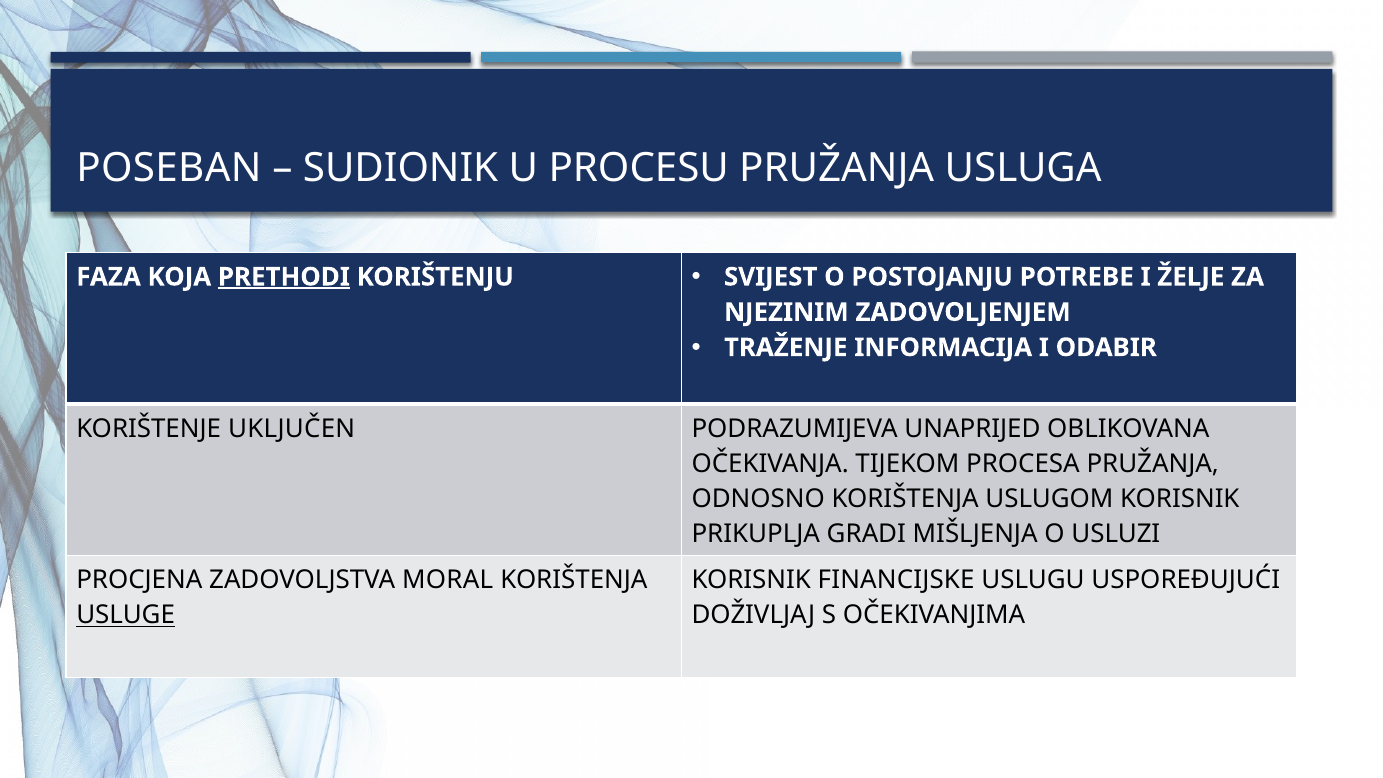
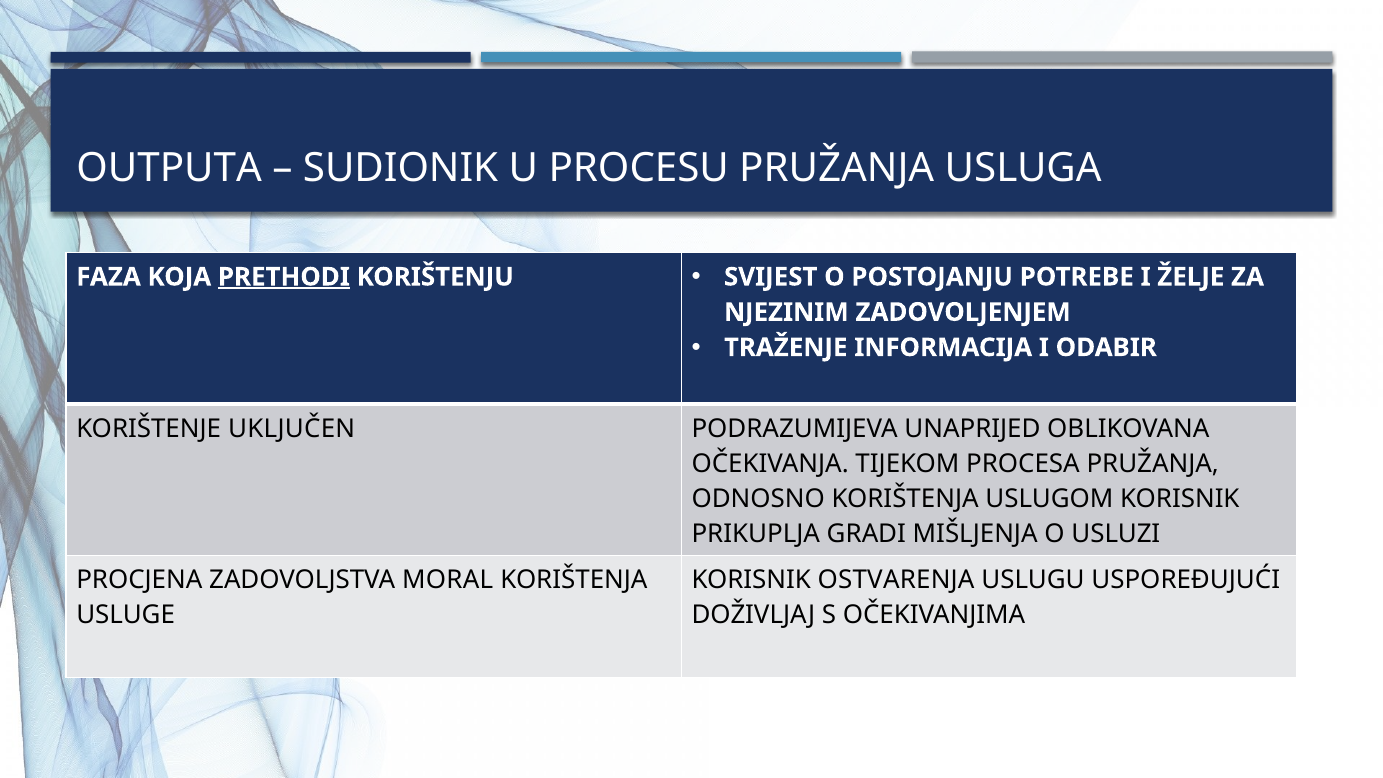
POSEBAN: POSEBAN -> OUTPUTA
FINANCIJSKE: FINANCIJSKE -> OSTVARENJA
USLUGE underline: present -> none
